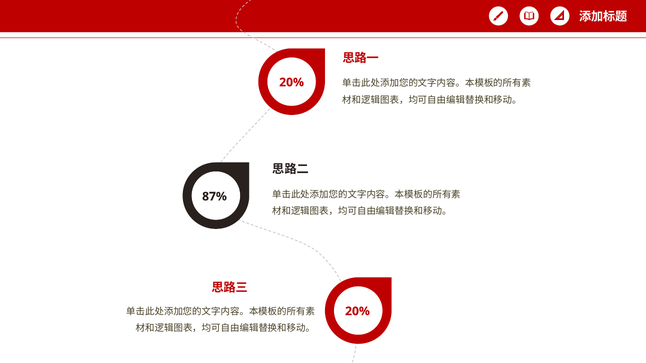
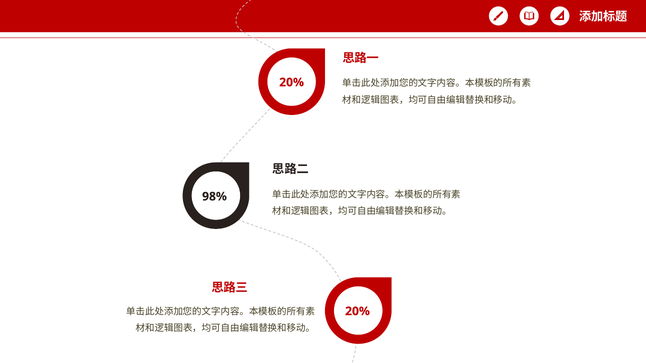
87%: 87% -> 98%
